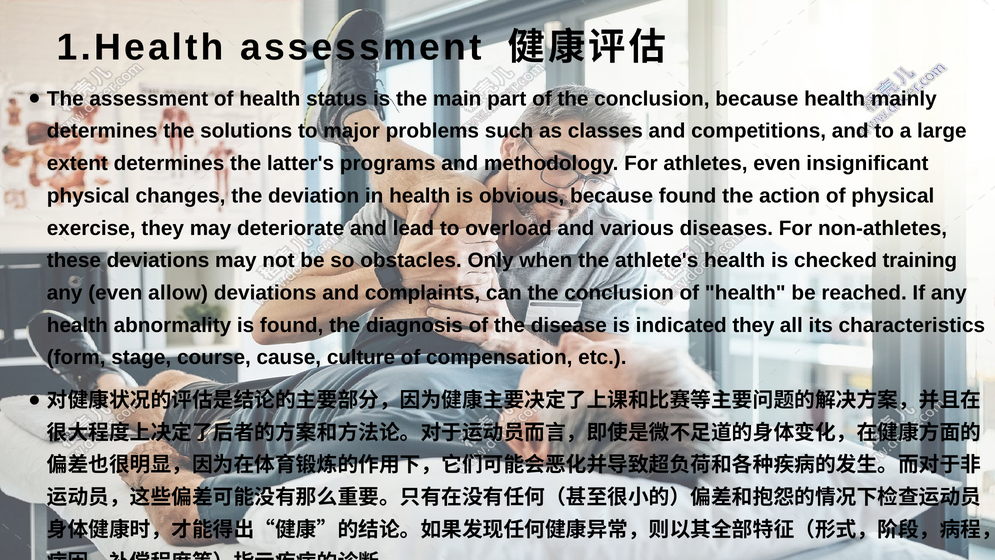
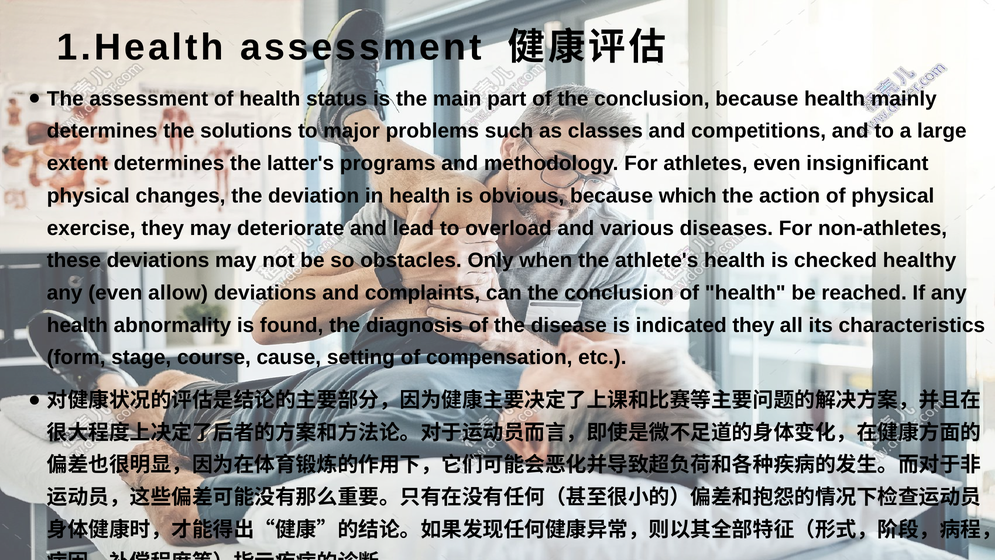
because found: found -> which
training: training -> healthy
culture: culture -> setting
